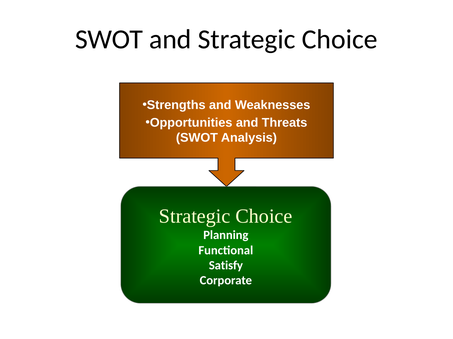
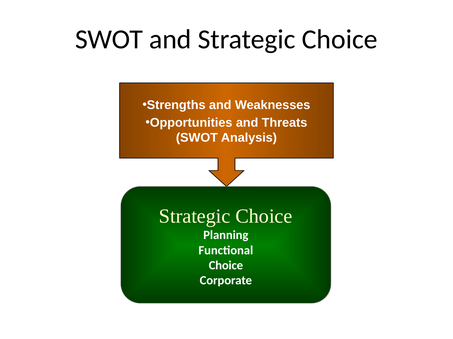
Satisfy at (226, 266): Satisfy -> Choice
